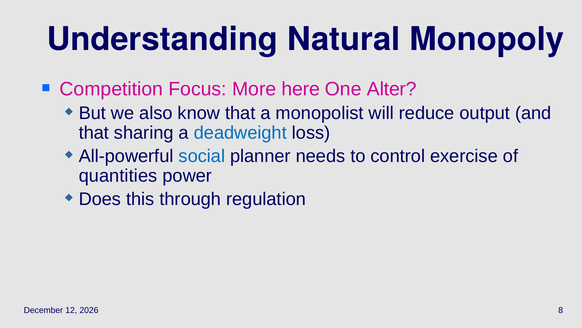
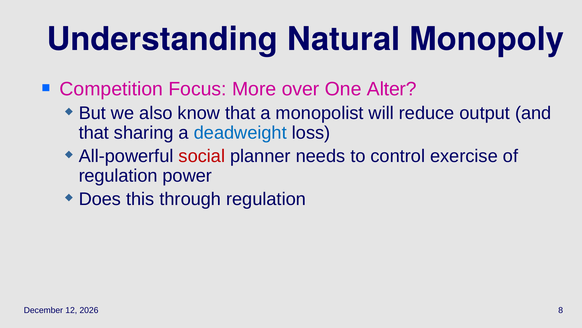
here: here -> over
social colour: blue -> red
quantities at (118, 175): quantities -> regulation
